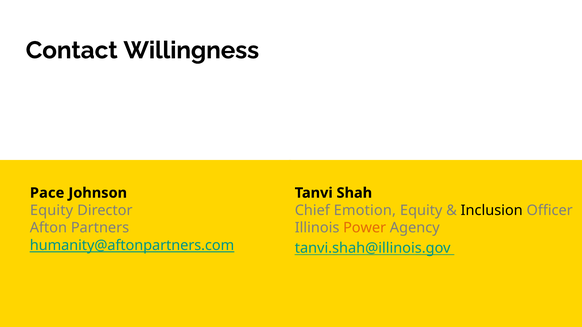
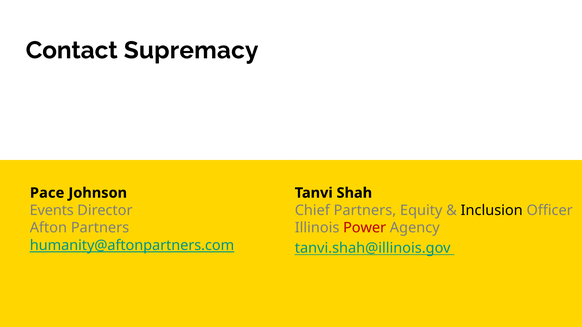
Willingness: Willingness -> Supremacy
Equity at (52, 211): Equity -> Events
Chief Emotion: Emotion -> Partners
Power colour: orange -> red
